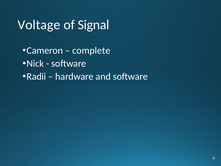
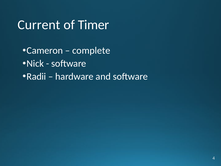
Voltage: Voltage -> Current
Signal: Signal -> Timer
